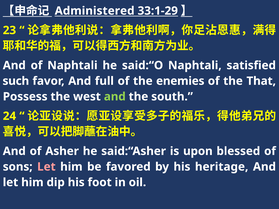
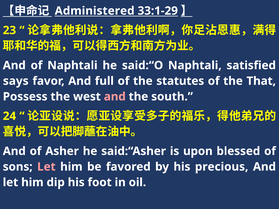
such: such -> says
enemies: enemies -> statutes
and at (115, 97) colour: light green -> pink
heritage: heritage -> precious
